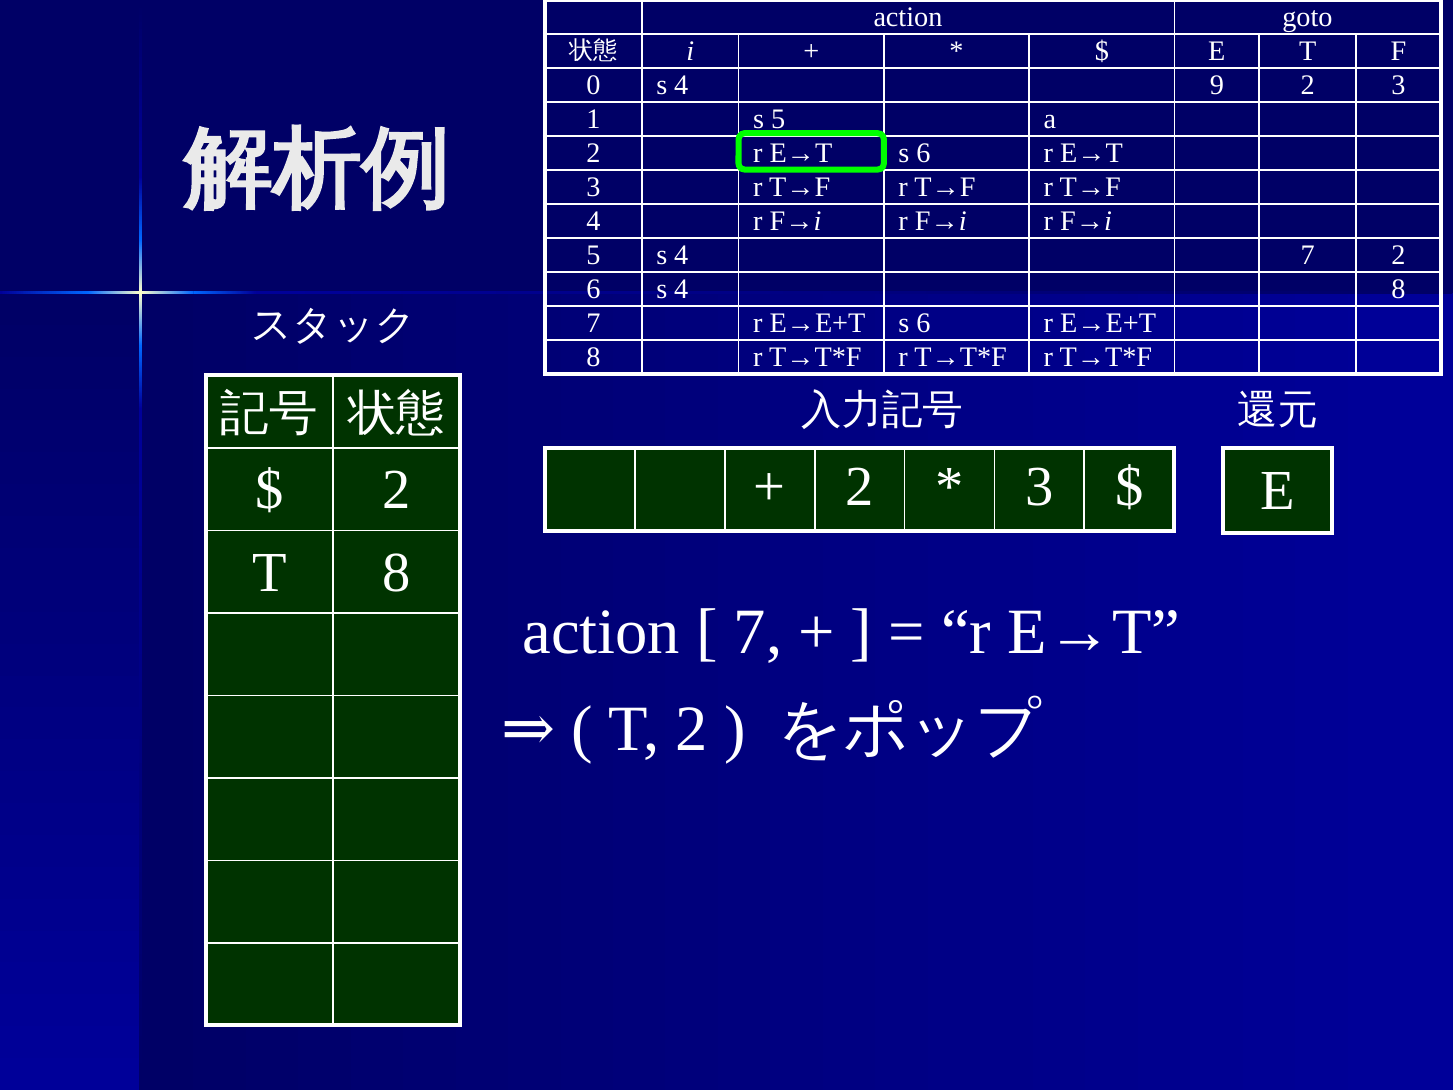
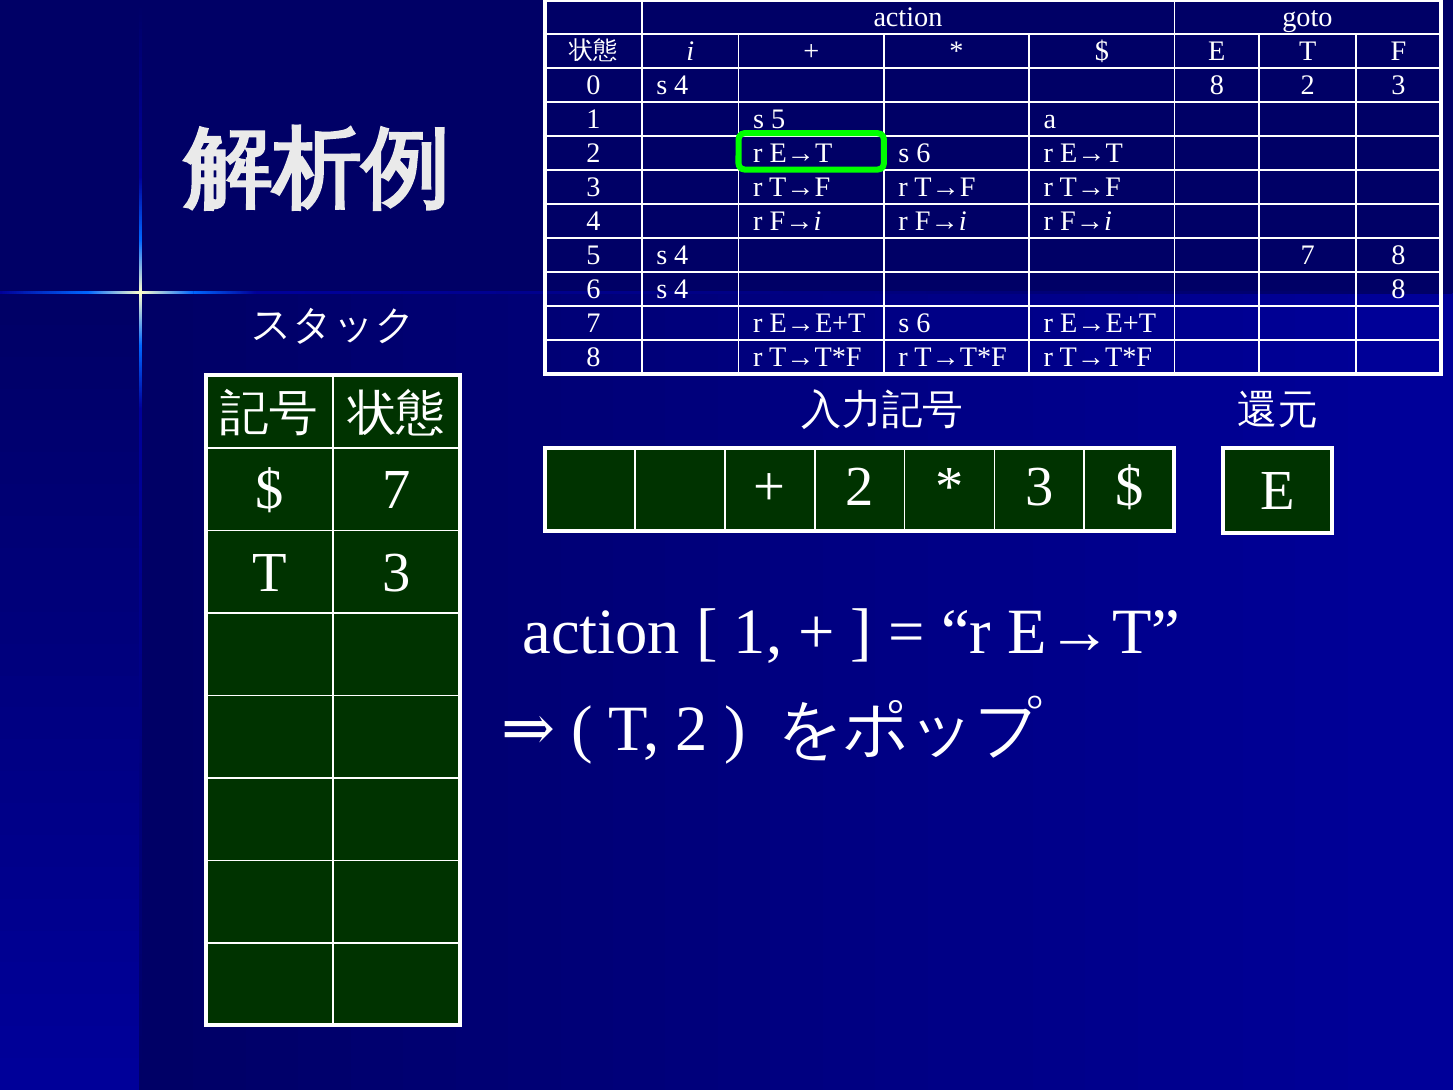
0 s 4 9: 9 -> 8
7 2: 2 -> 8
2 at (397, 490): 2 -> 7
T 8: 8 -> 3
7 at (758, 632): 7 -> 1
